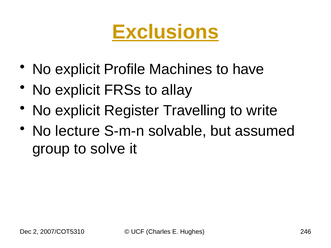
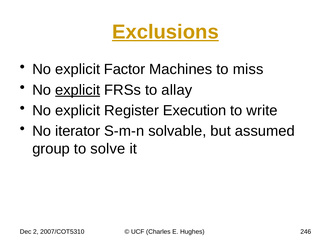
Profile: Profile -> Factor
have: have -> miss
explicit at (78, 90) underline: none -> present
Travelling: Travelling -> Execution
lecture: lecture -> iterator
